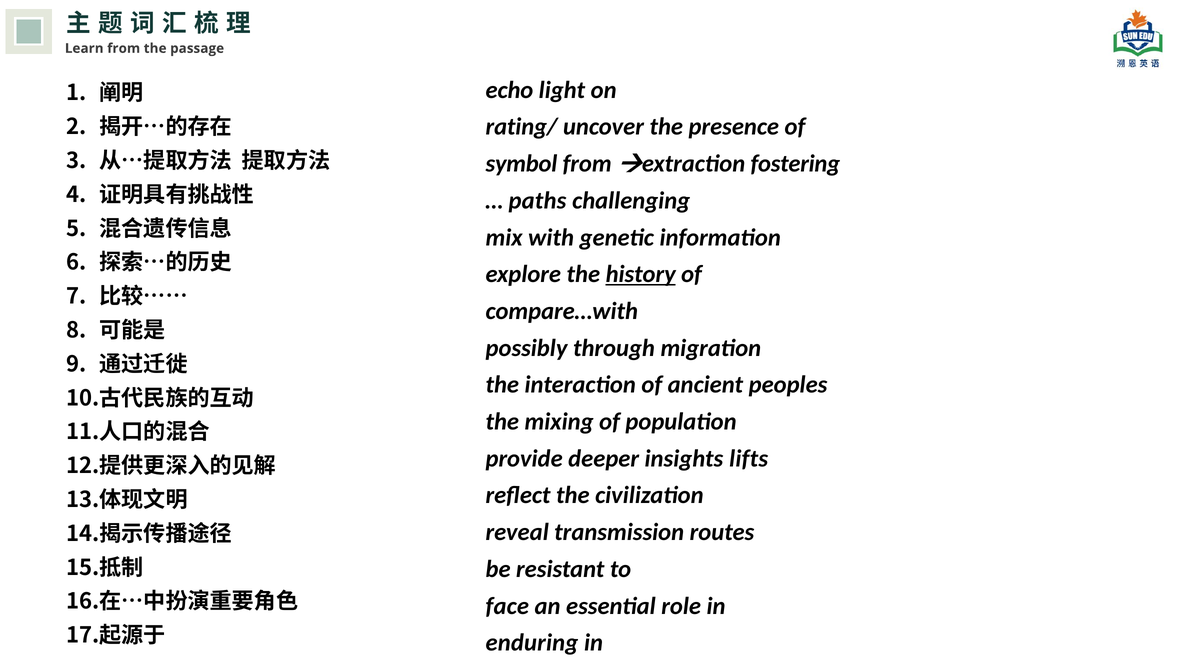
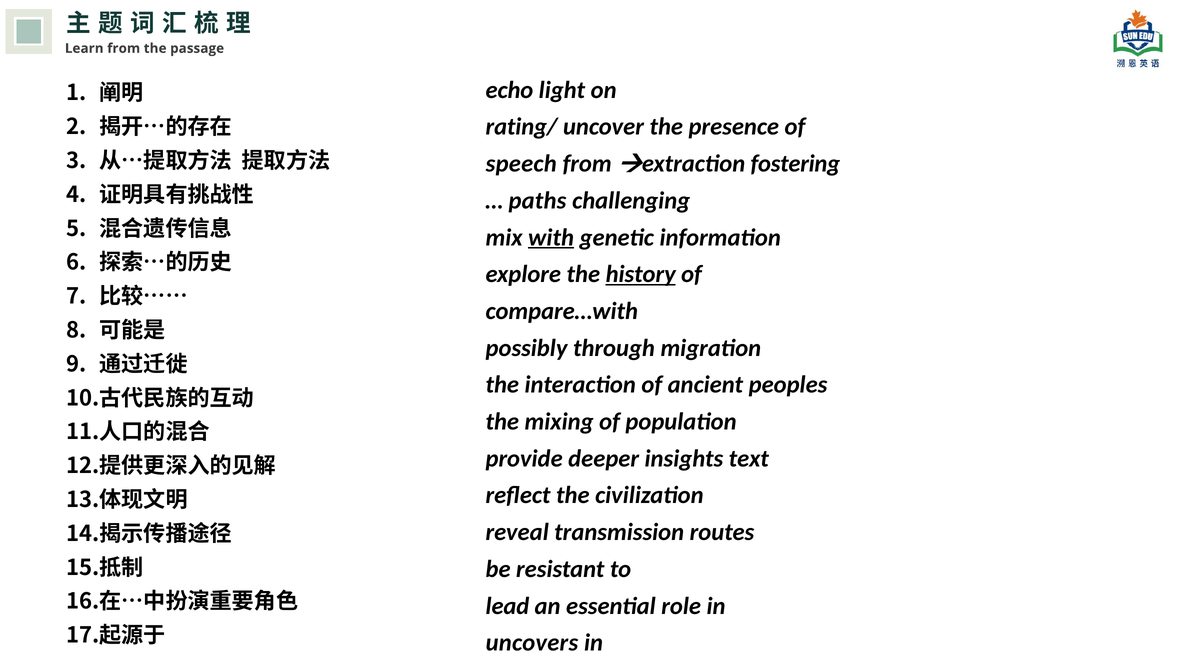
symbol: symbol -> speech
with underline: none -> present
lifts: lifts -> text
face: face -> lead
enduring: enduring -> uncovers
